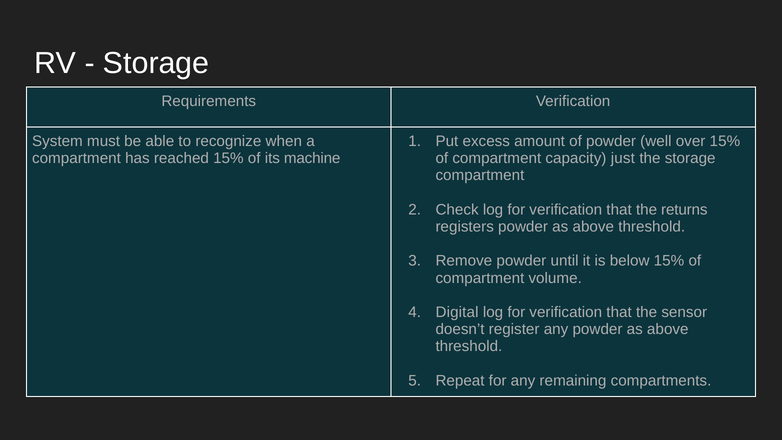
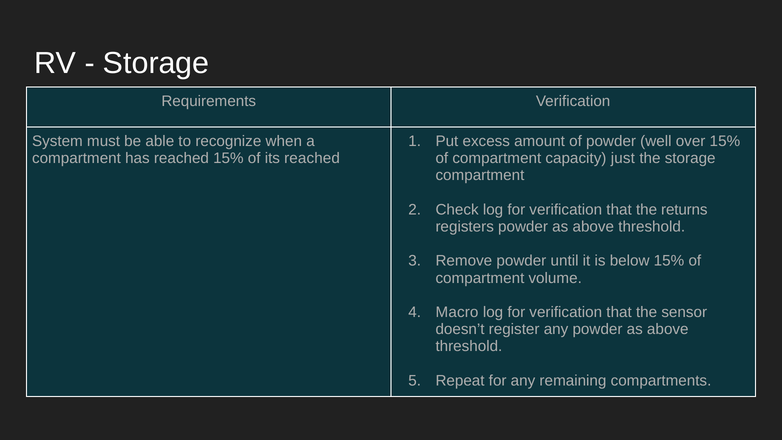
its machine: machine -> reached
Digital: Digital -> Macro
